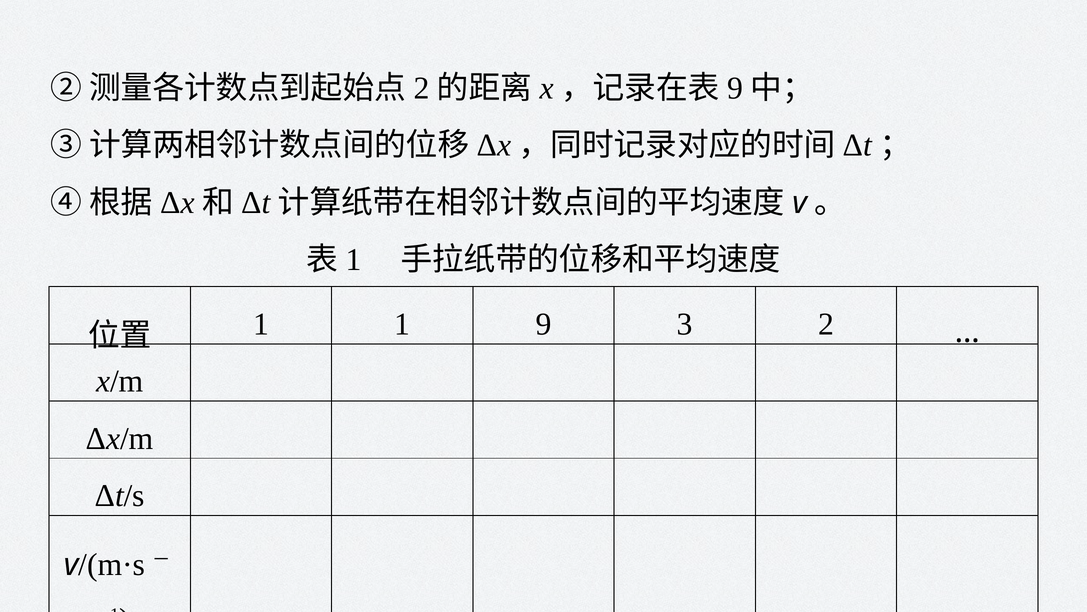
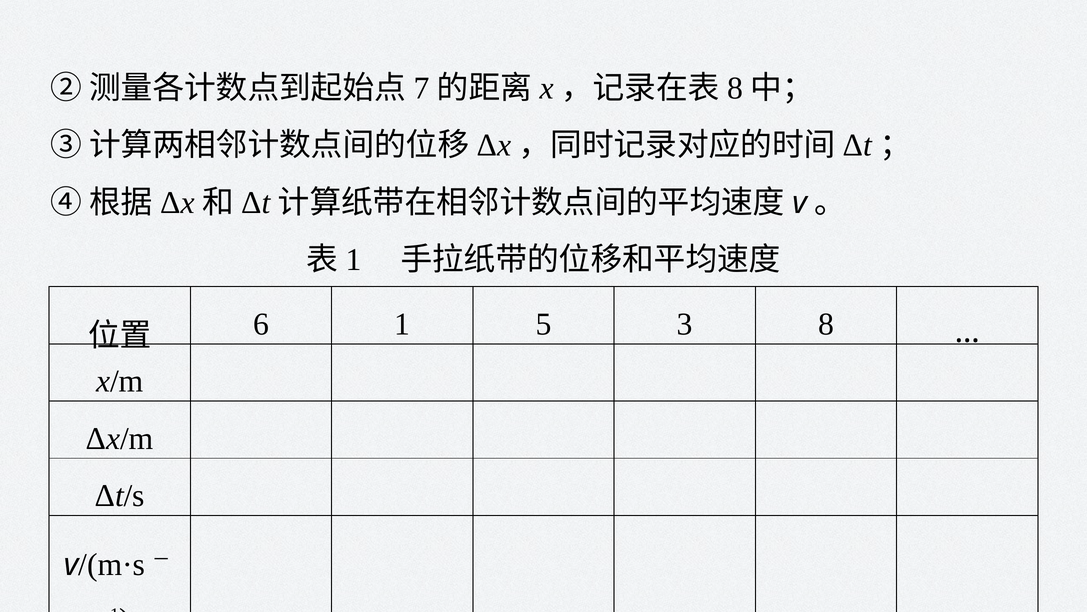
2 at (421, 88): 2 -> 7
9 at (735, 88): 9 -> 8
1 at (261, 324): 1 -> 6
1 9: 9 -> 5
3 2: 2 -> 8
